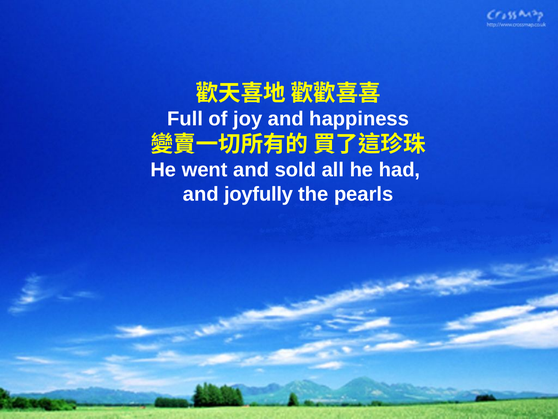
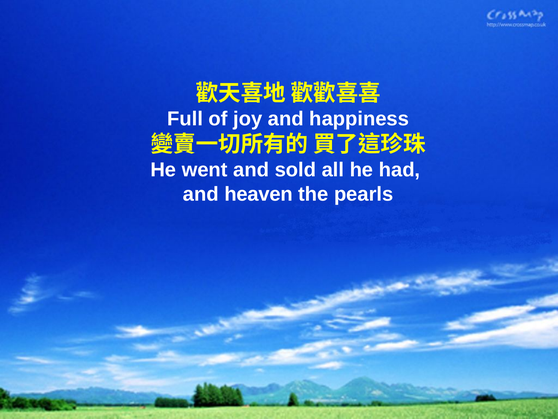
joyfully: joyfully -> heaven
